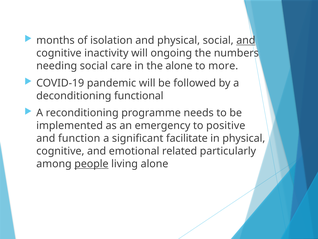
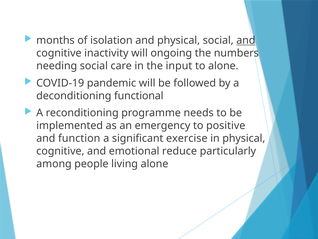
the alone: alone -> input
to more: more -> alone
facilitate: facilitate -> exercise
related: related -> reduce
people underline: present -> none
